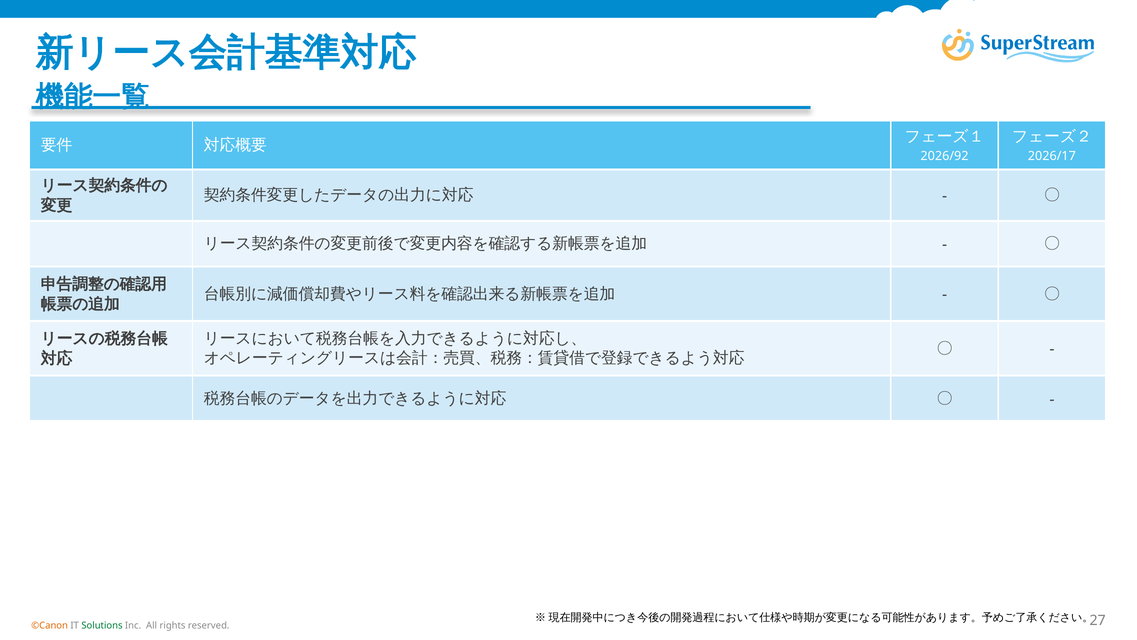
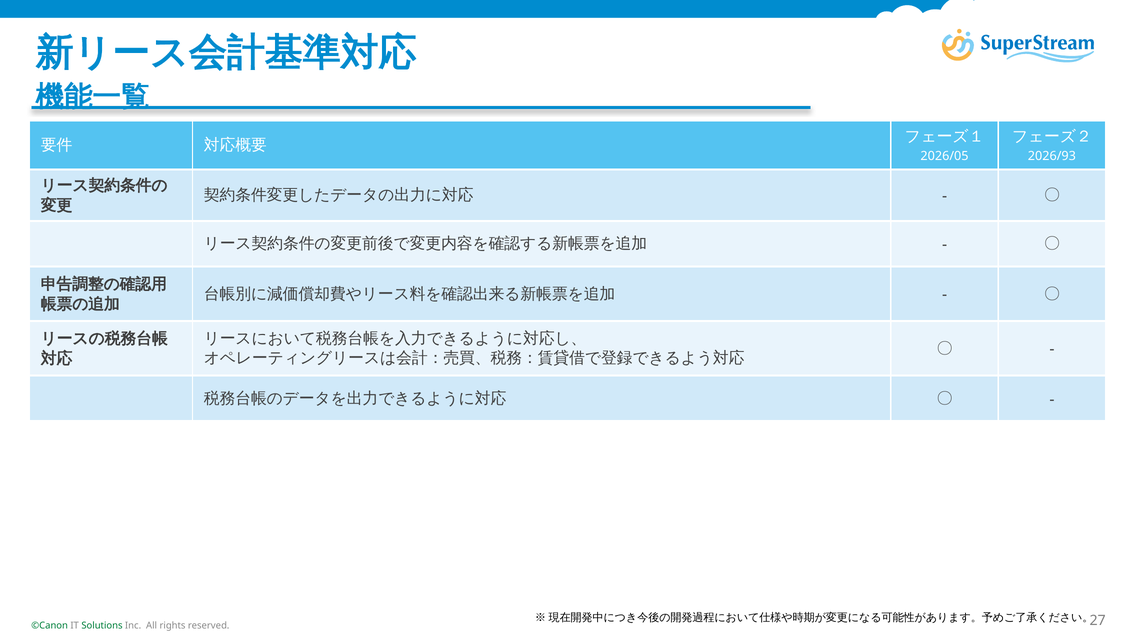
2026/92: 2026/92 -> 2026/05
2026/17: 2026/17 -> 2026/93
©Canon colour: orange -> green
